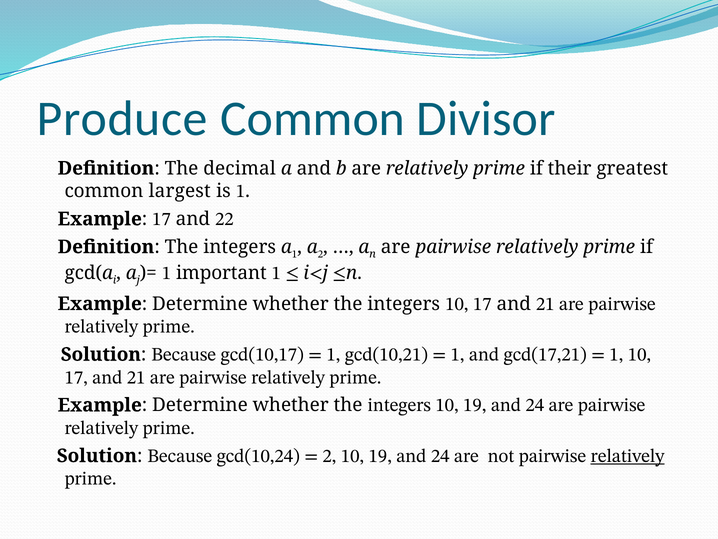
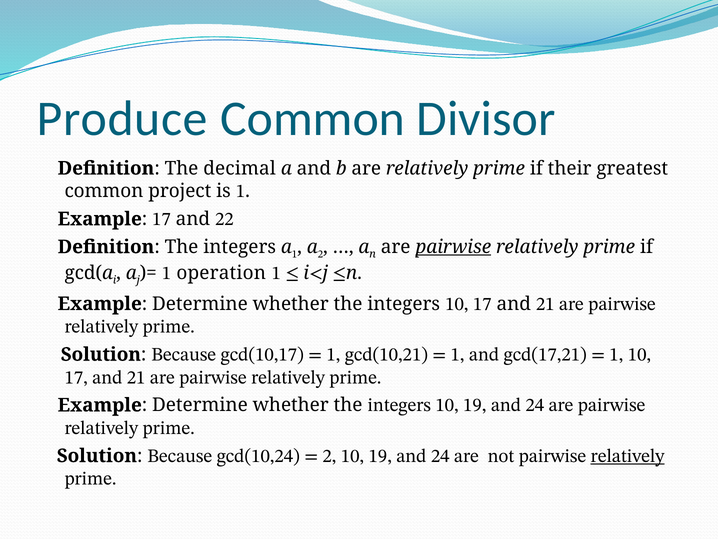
largest: largest -> project
pairwise at (453, 247) underline: none -> present
important: important -> operation
